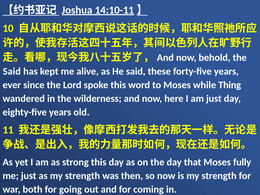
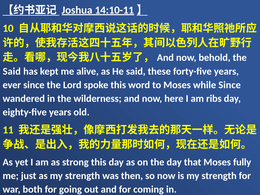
while Thing: Thing -> Since
am just: just -> ribs
